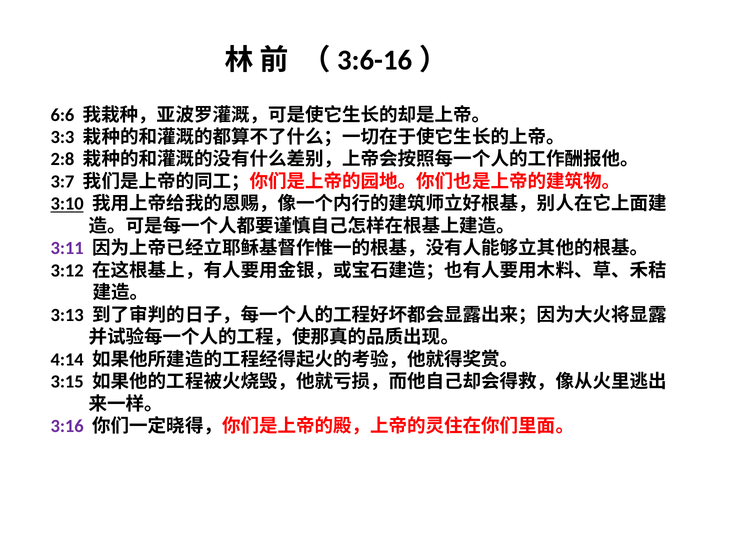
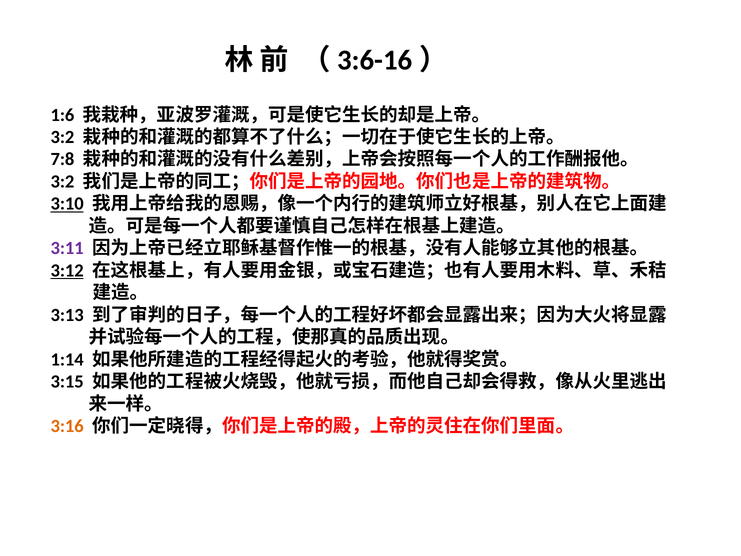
6:6: 6:6 -> 1:6
3:3 at (62, 137): 3:3 -> 3:2
2:8: 2:8 -> 7:8
3:7 at (62, 182): 3:7 -> 3:2
3:12 underline: none -> present
4:14: 4:14 -> 1:14
3:16 colour: purple -> orange
